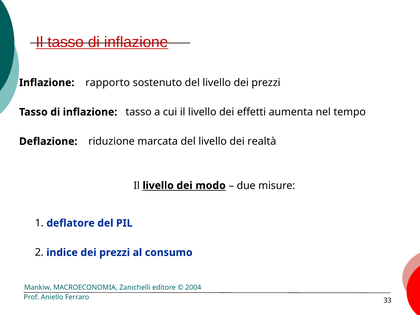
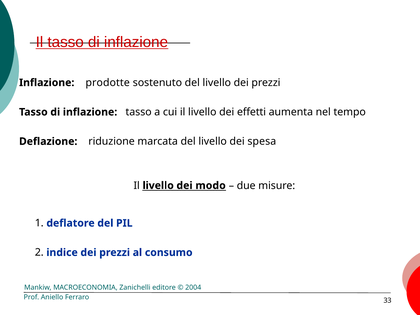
rapporto: rapporto -> prodotte
realtà: realtà -> spesa
